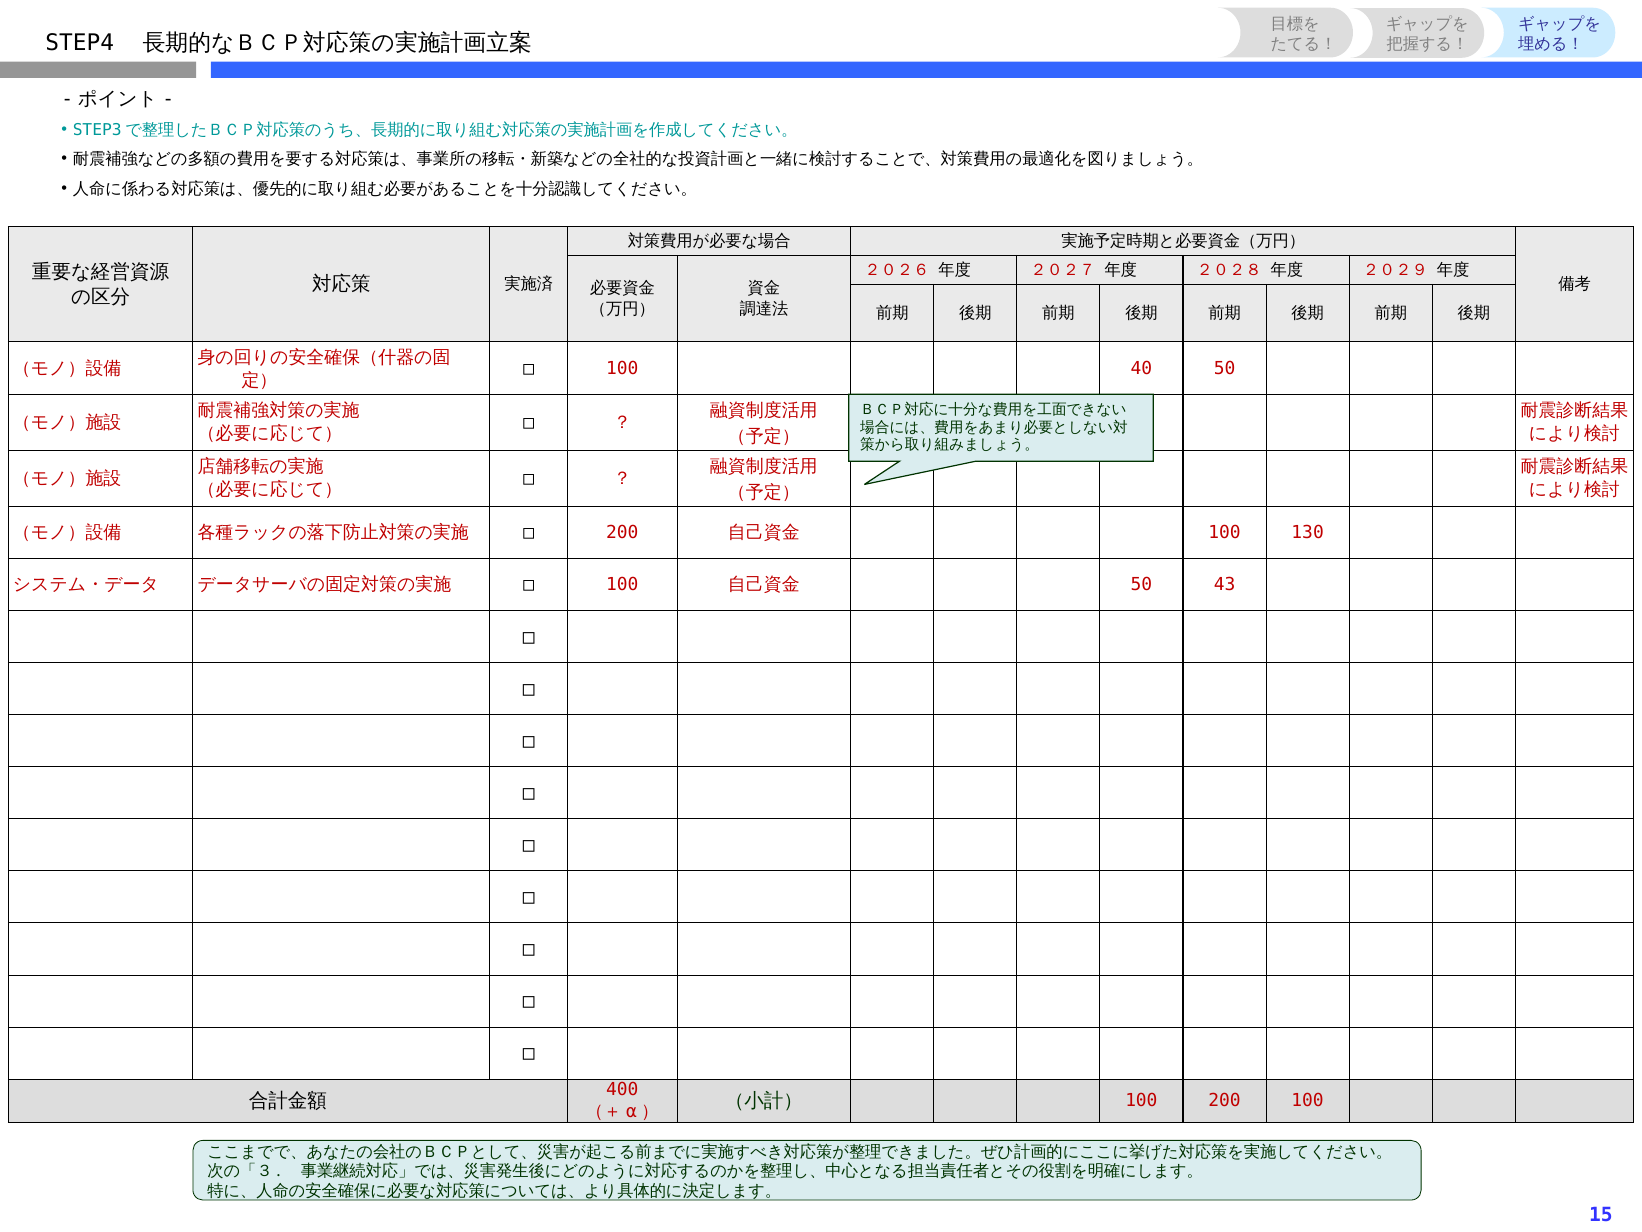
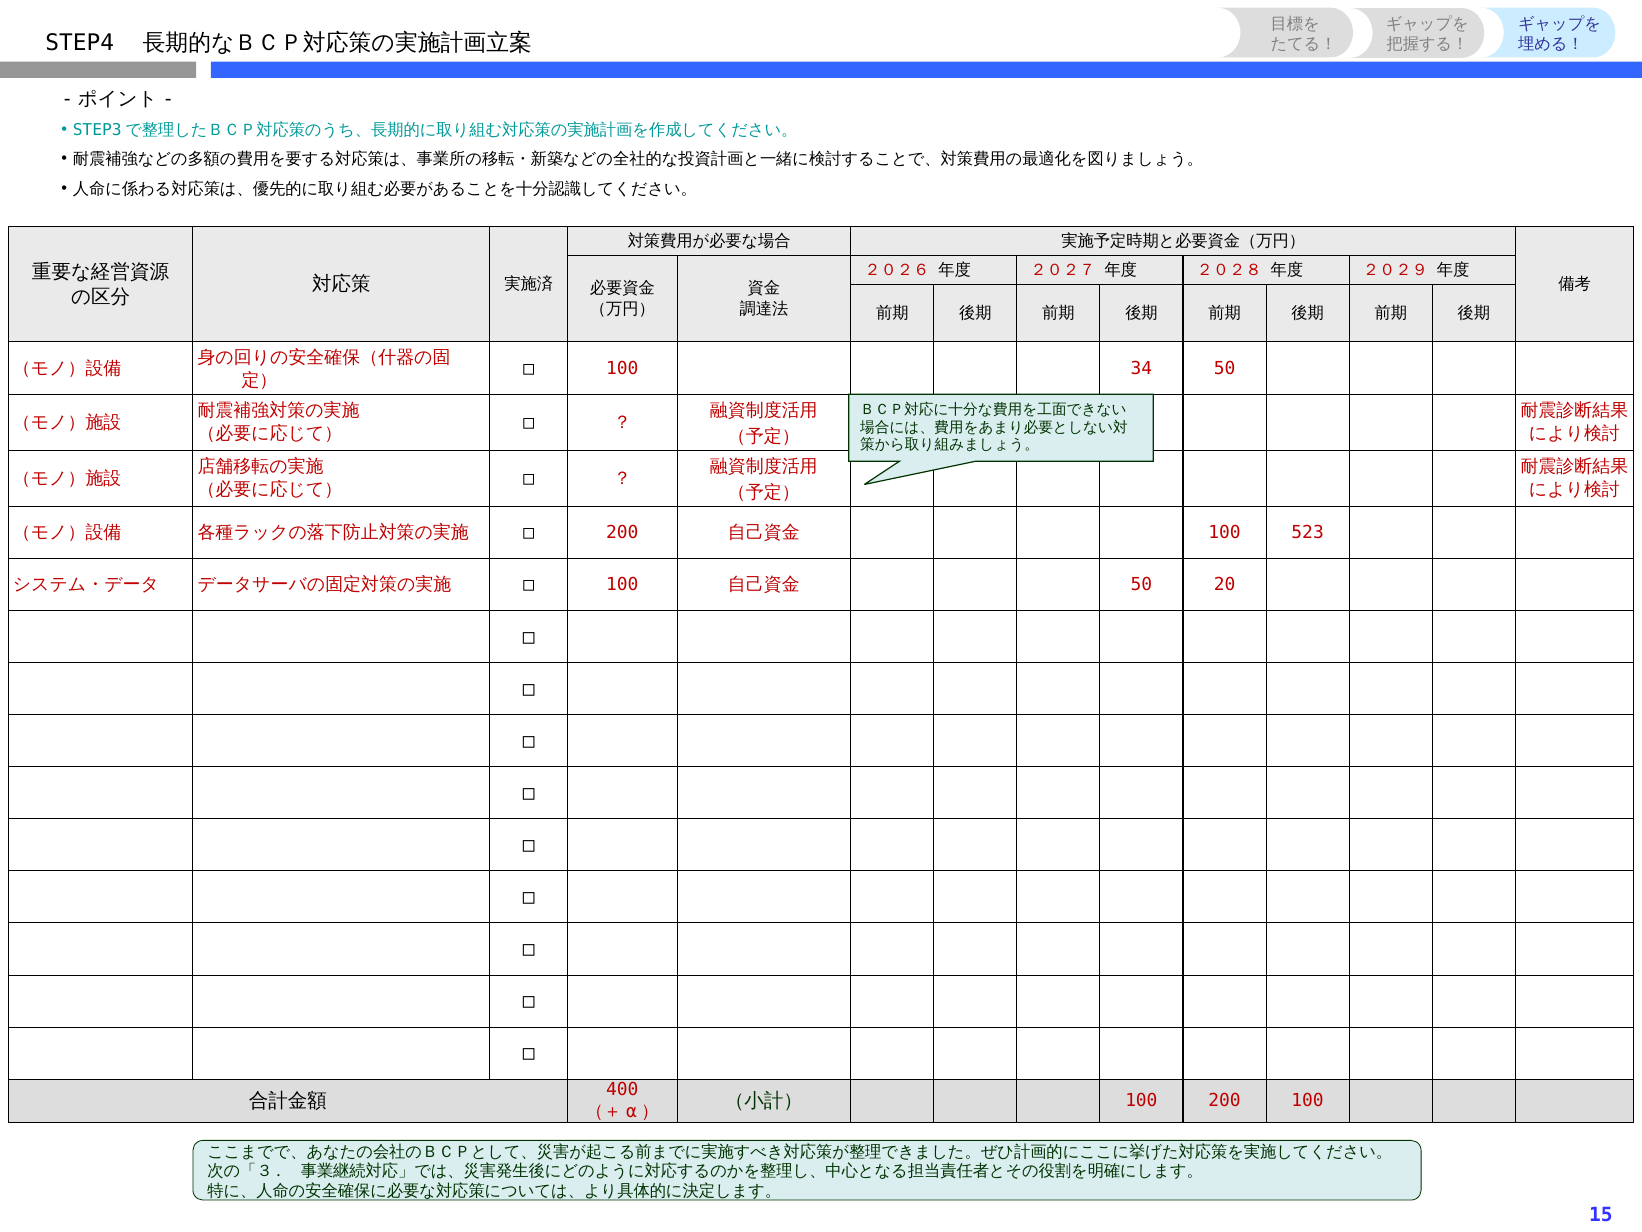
40: 40 -> 34
130: 130 -> 523
43: 43 -> 20
